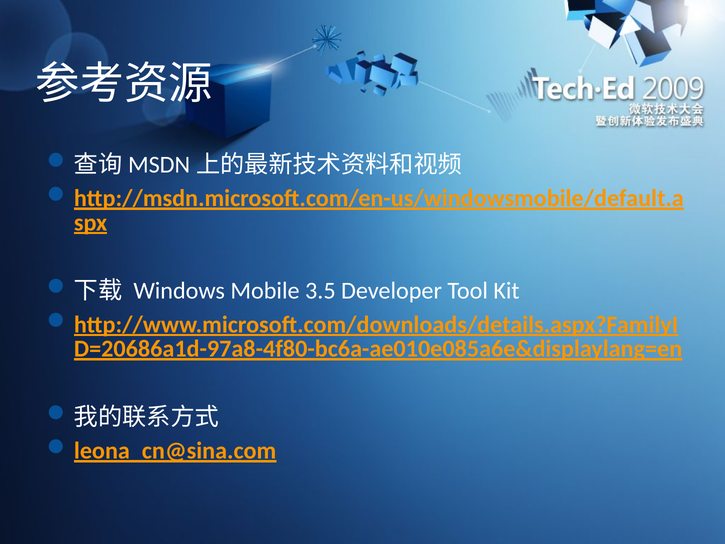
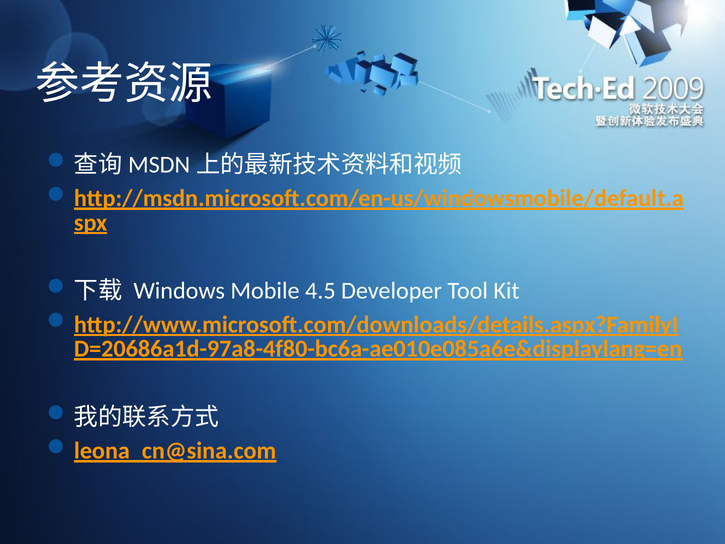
3.5: 3.5 -> 4.5
